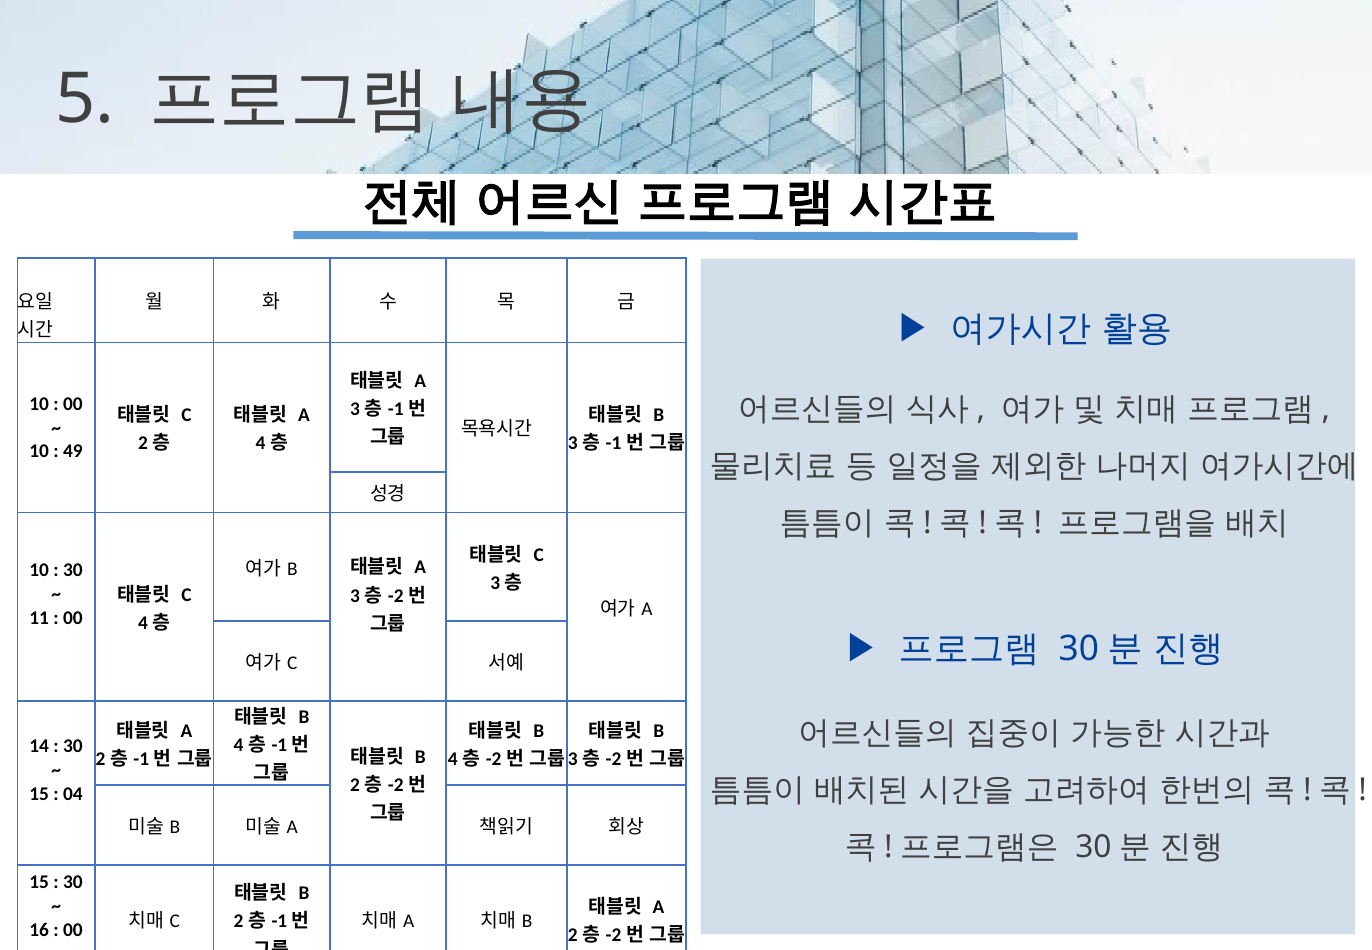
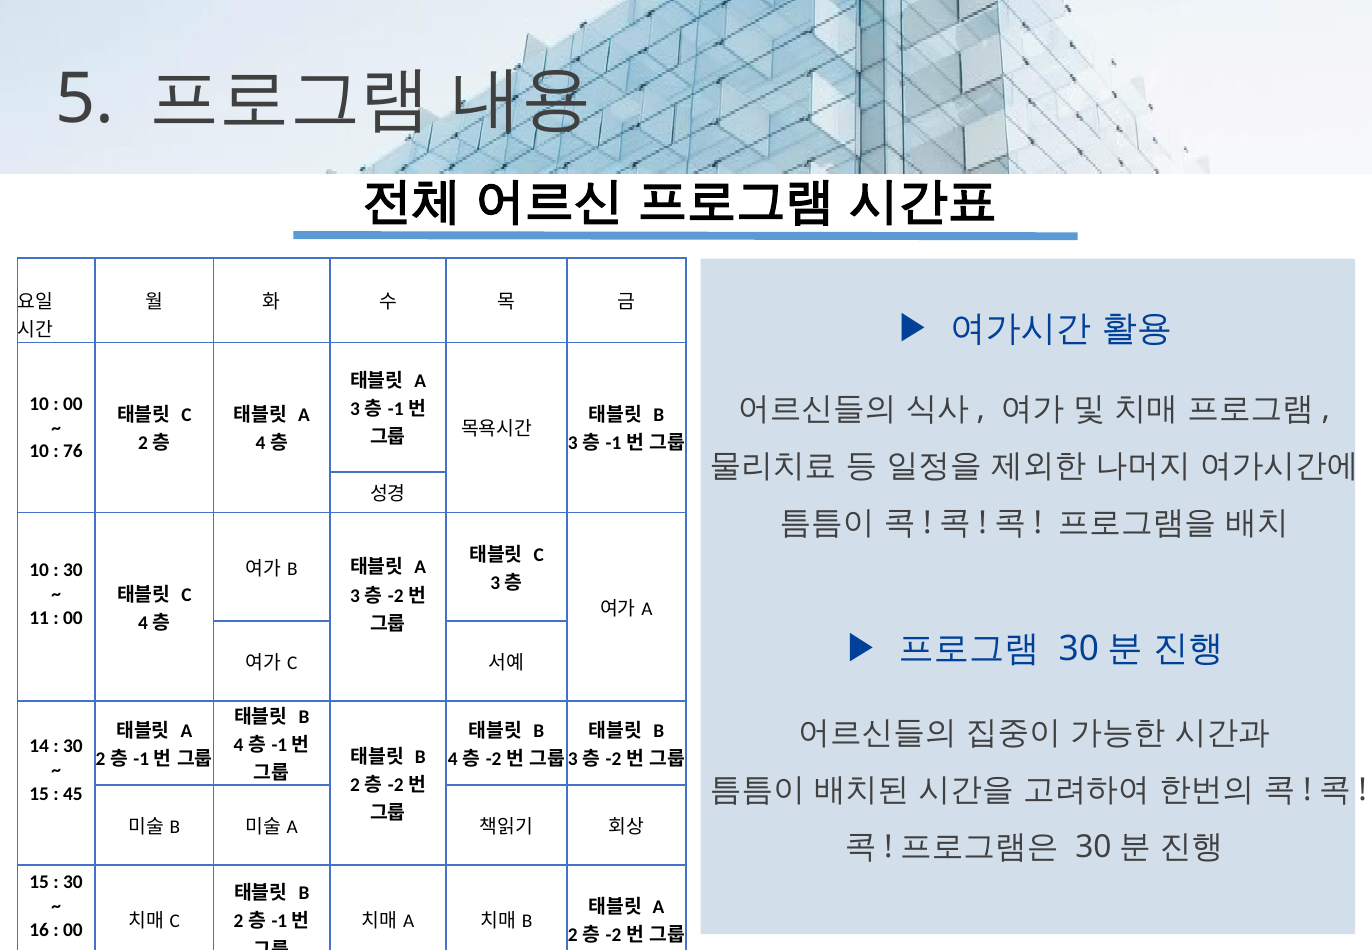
49: 49 -> 76
04: 04 -> 45
